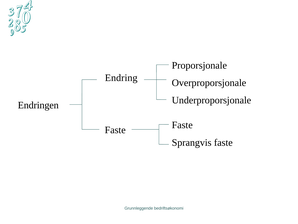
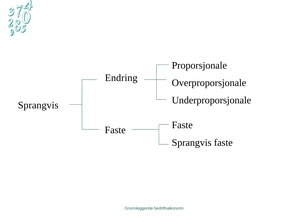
Endringen at (38, 105): Endringen -> Sprangvis
